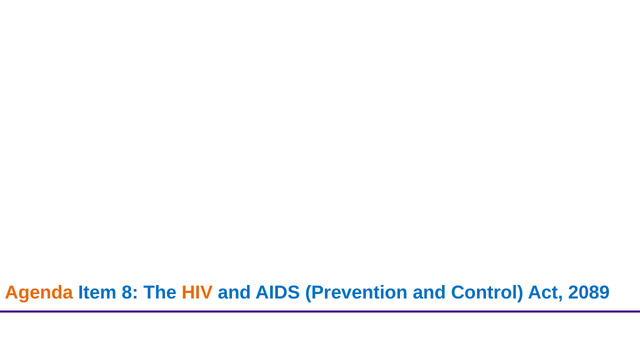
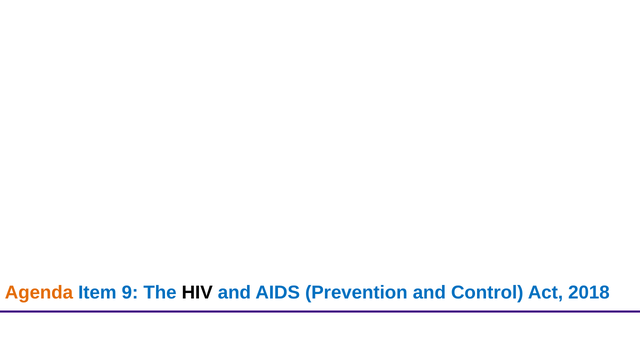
8: 8 -> 9
HIV colour: orange -> black
2089: 2089 -> 2018
